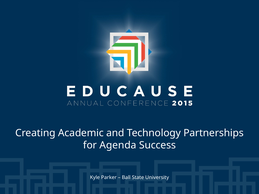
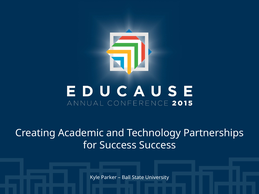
for Agenda: Agenda -> Success
